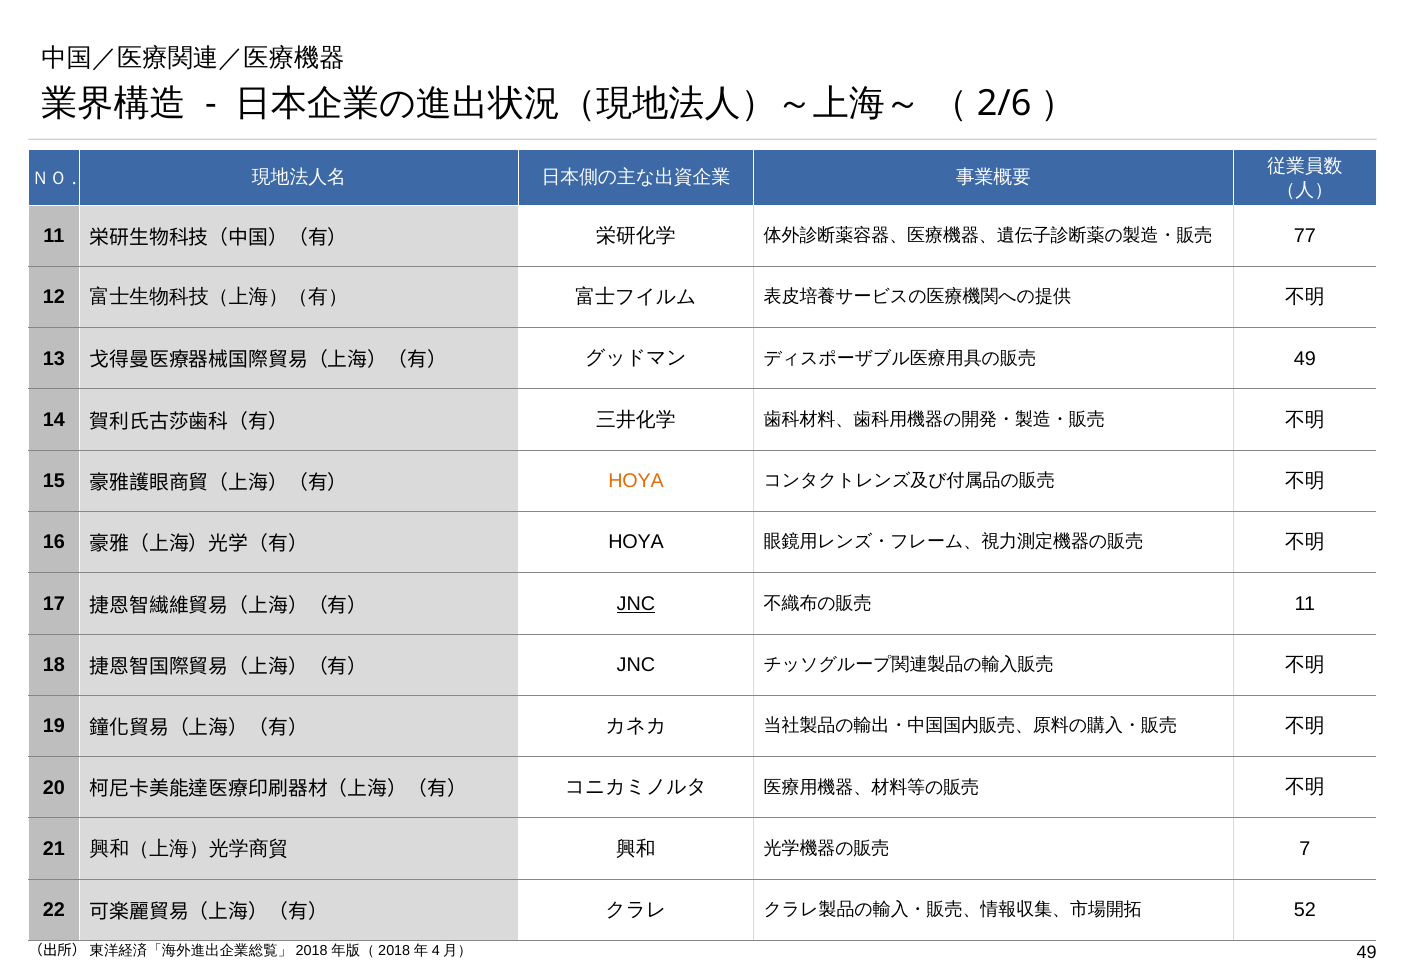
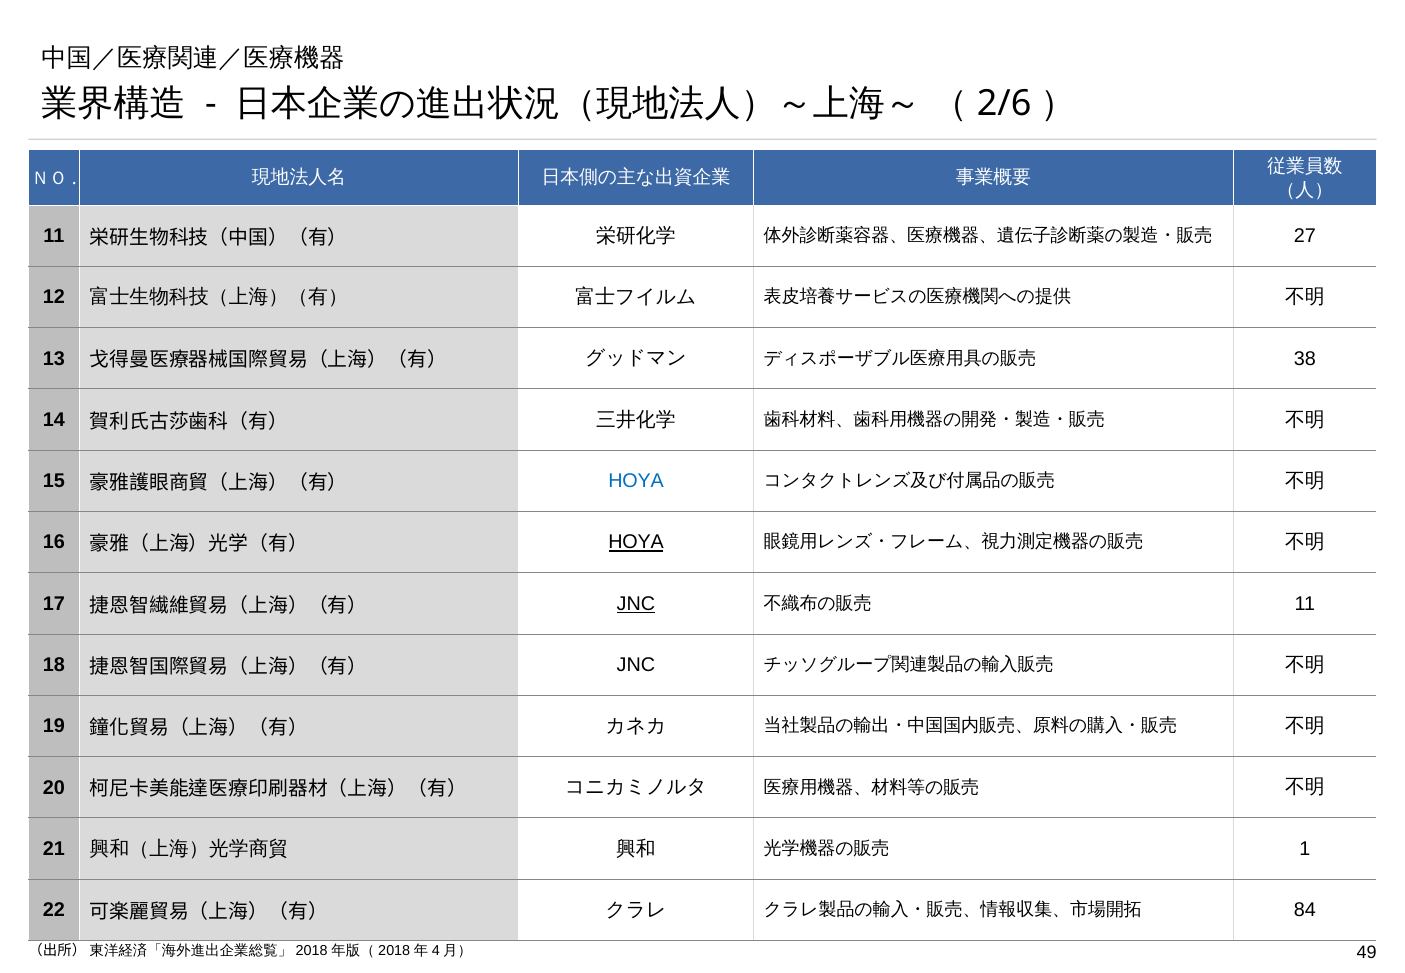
77: 77 -> 27
49 at (1305, 358): 49 -> 38
HOYA at (636, 481) colour: orange -> blue
HOYA at (636, 542) underline: none -> present
7: 7 -> 1
52: 52 -> 84
